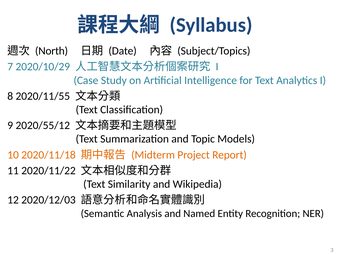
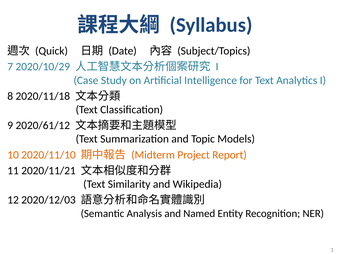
North: North -> Quick
2020/11/55: 2020/11/55 -> 2020/11/18
2020/55/12: 2020/55/12 -> 2020/61/12
2020/11/18: 2020/11/18 -> 2020/11/10
2020/11/22: 2020/11/22 -> 2020/11/21
